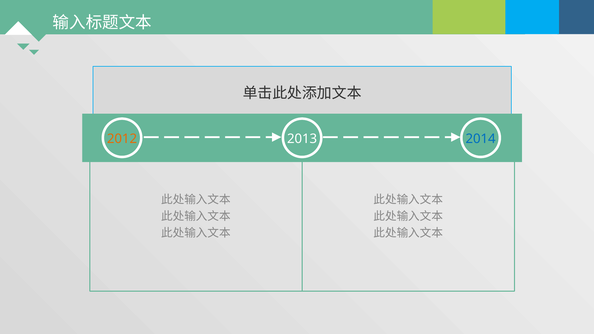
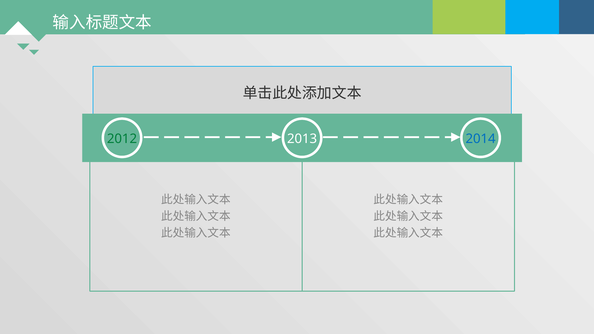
2012 colour: orange -> green
